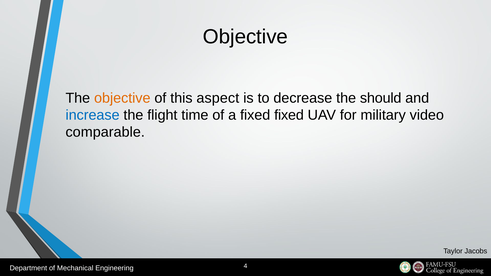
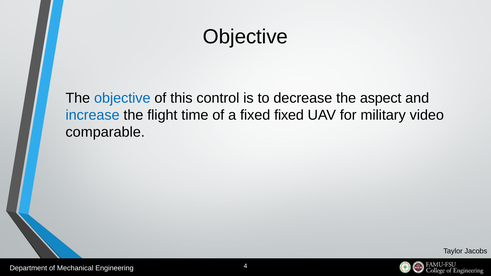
objective at (122, 98) colour: orange -> blue
aspect: aspect -> control
should: should -> aspect
